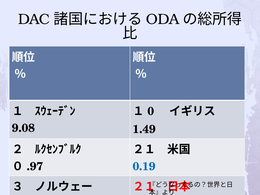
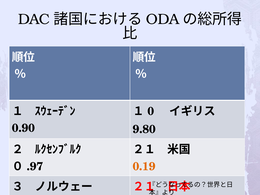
9.08: 9.08 -> 0.90
1.49: 1.49 -> 9.80
0.19 at (144, 166) colour: blue -> orange
